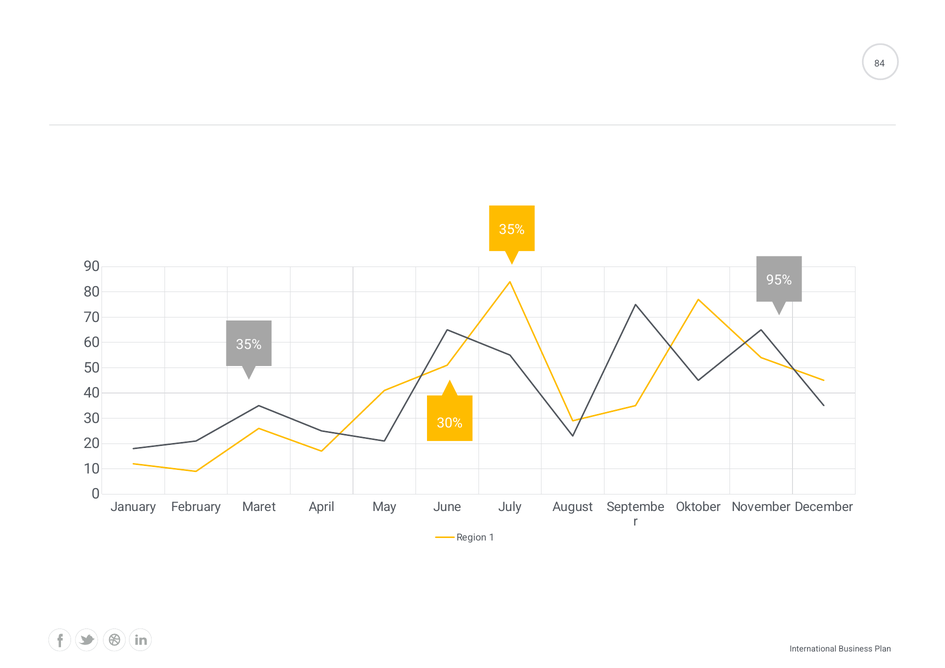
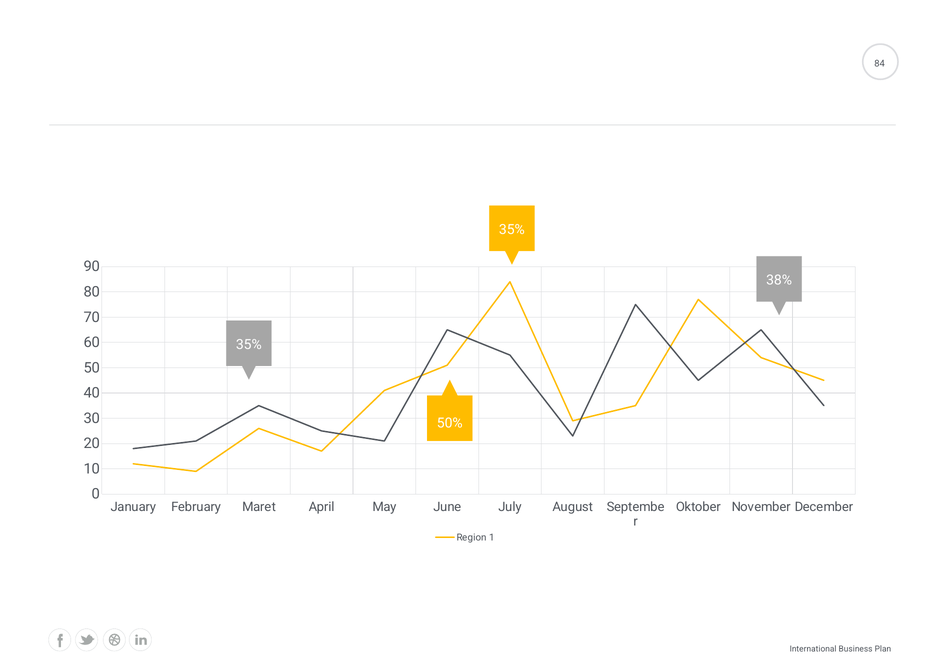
95%: 95% -> 38%
30%: 30% -> 50%
